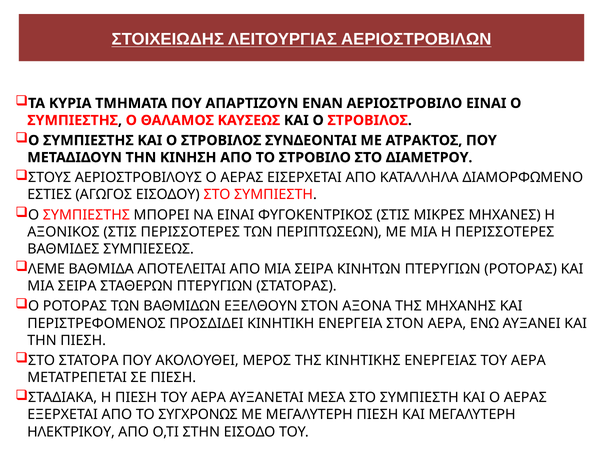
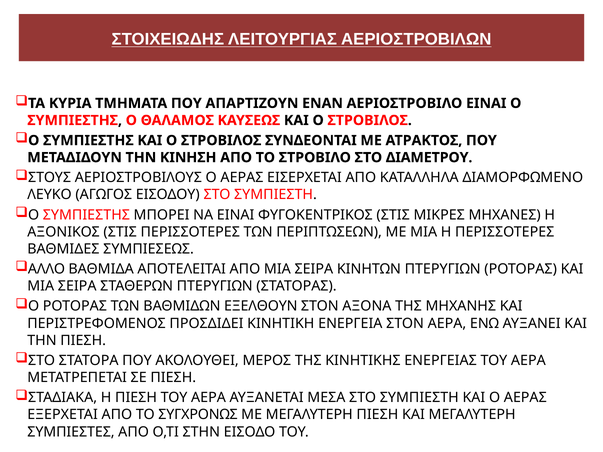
ΕΣΤΙΕΣ: ΕΣΤΙΕΣ -> ΛΕΥΚΟ
ΛΕΜΕ: ΛΕΜΕ -> ΑΛΛΟ
ΗΛΕΚΤΡΙΚΟΥ: ΗΛΕΚΤΡΙΚΟΥ -> ΣΥΜΠΙΕΣΤΕΣ
